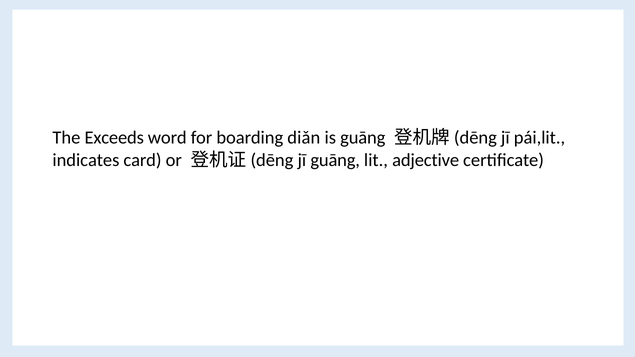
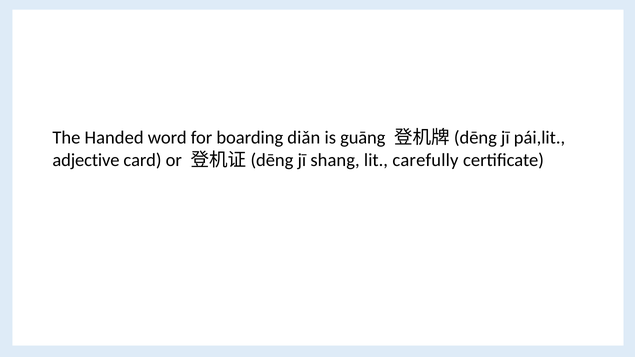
Exceeds: Exceeds -> Handed
indicates: indicates -> adjective
jī guāng: guāng -> shang
adjective: adjective -> carefully
